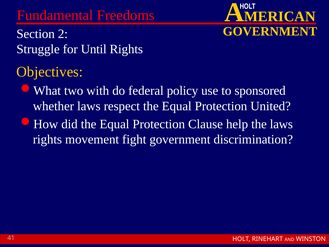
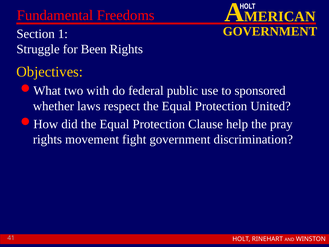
2: 2 -> 1
Until: Until -> Been
policy: policy -> public
the laws: laws -> pray
